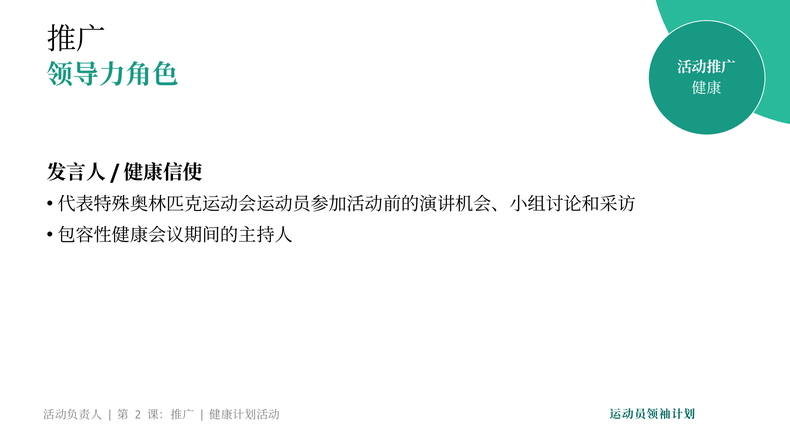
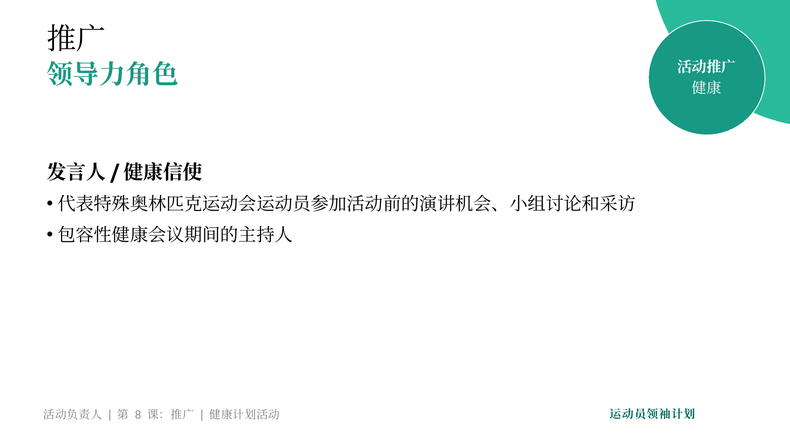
2: 2 -> 8
